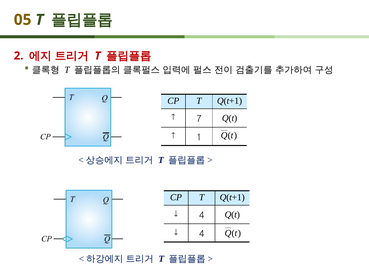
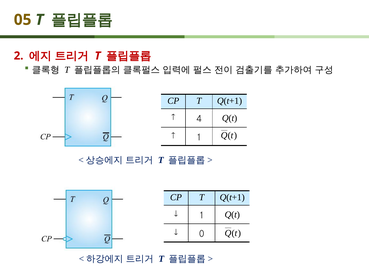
7: 7 -> 4
4 at (202, 215): 4 -> 1
4 at (202, 234): 4 -> 0
